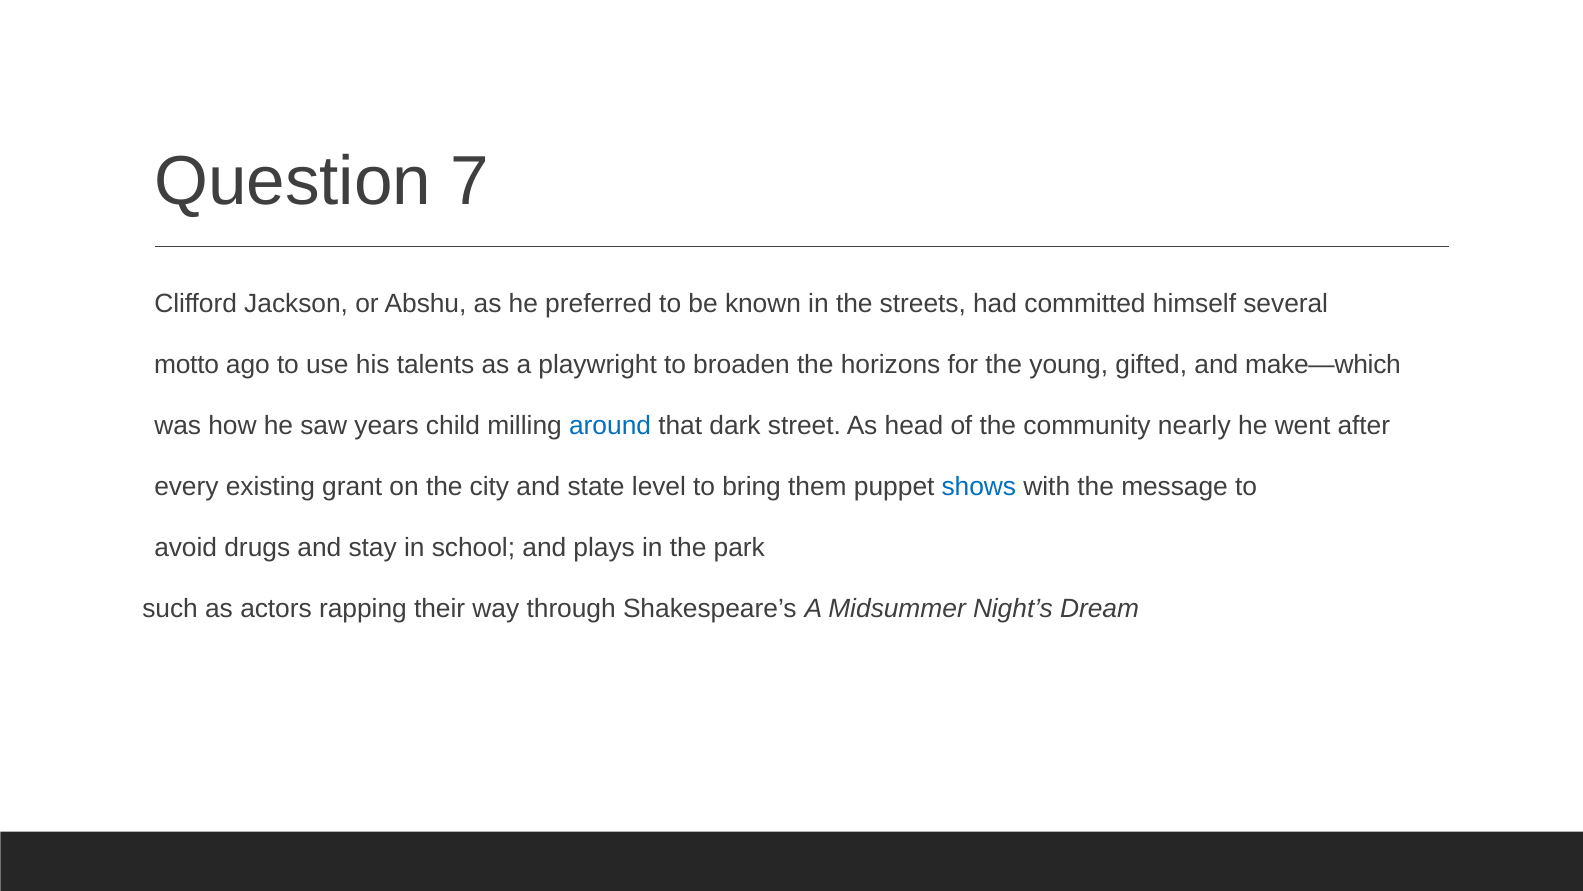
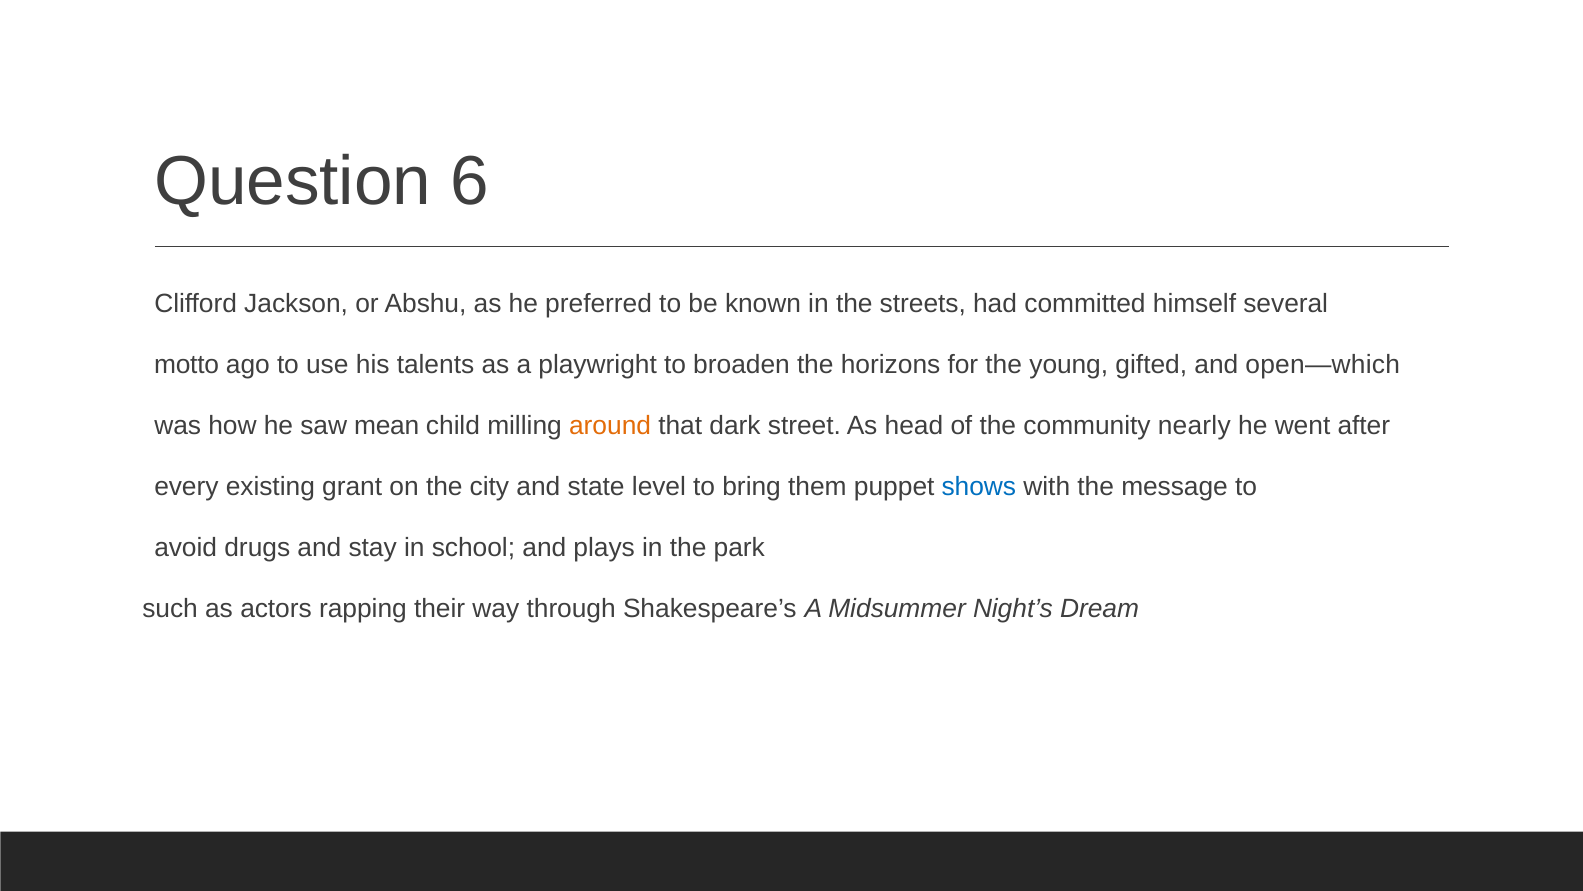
7: 7 -> 6
make—which: make—which -> open—which
years: years -> mean
around colour: blue -> orange
